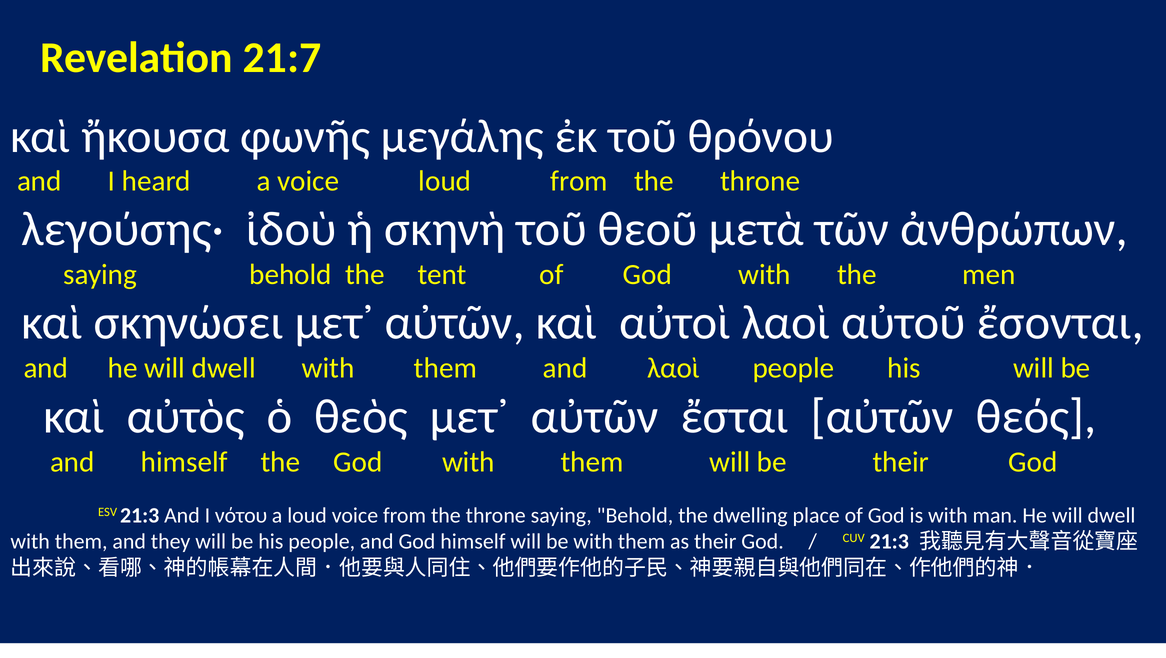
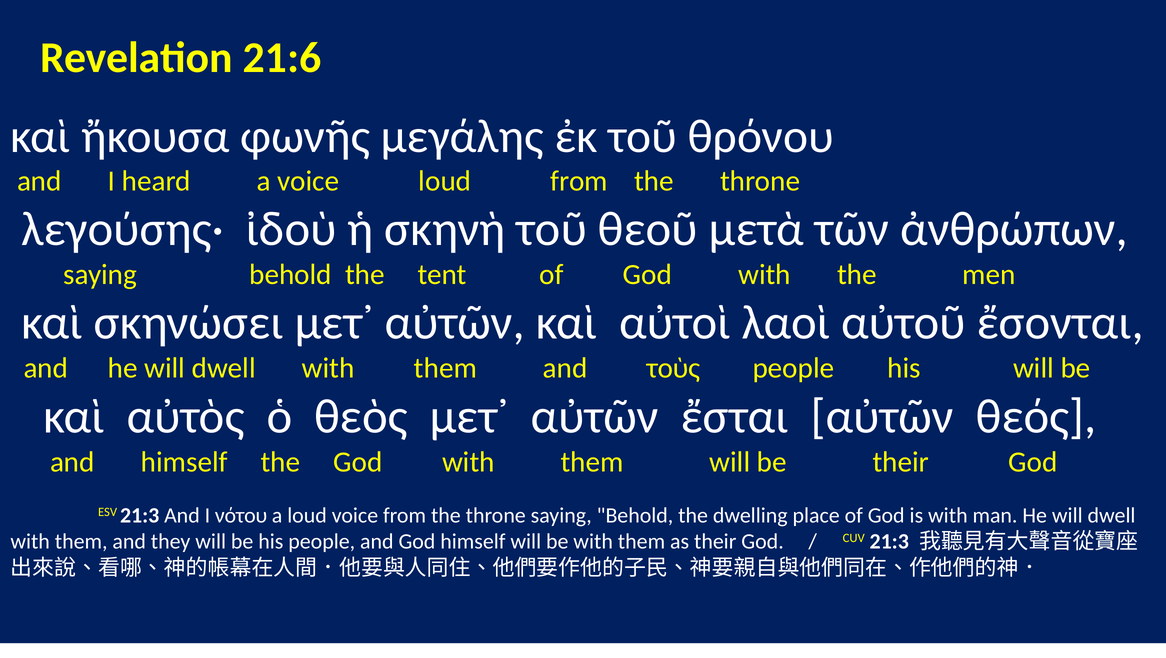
21:7: 21:7 -> 21:6
and λαοὶ: λαοὶ -> τοὺς
